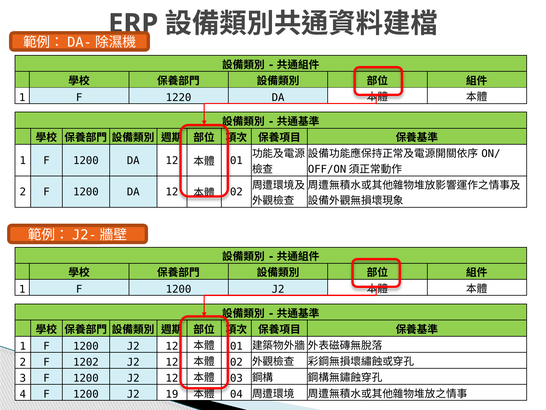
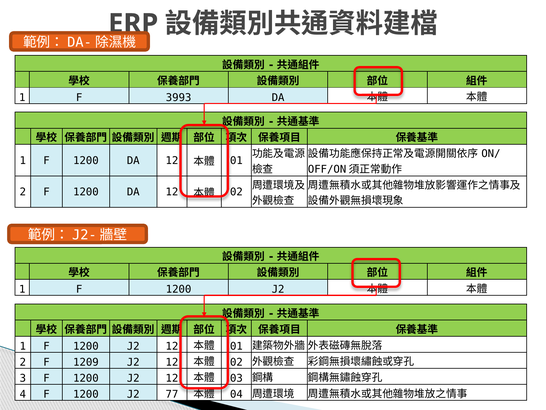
1220: 1220 -> 3993
1202: 1202 -> 1209
19: 19 -> 77
